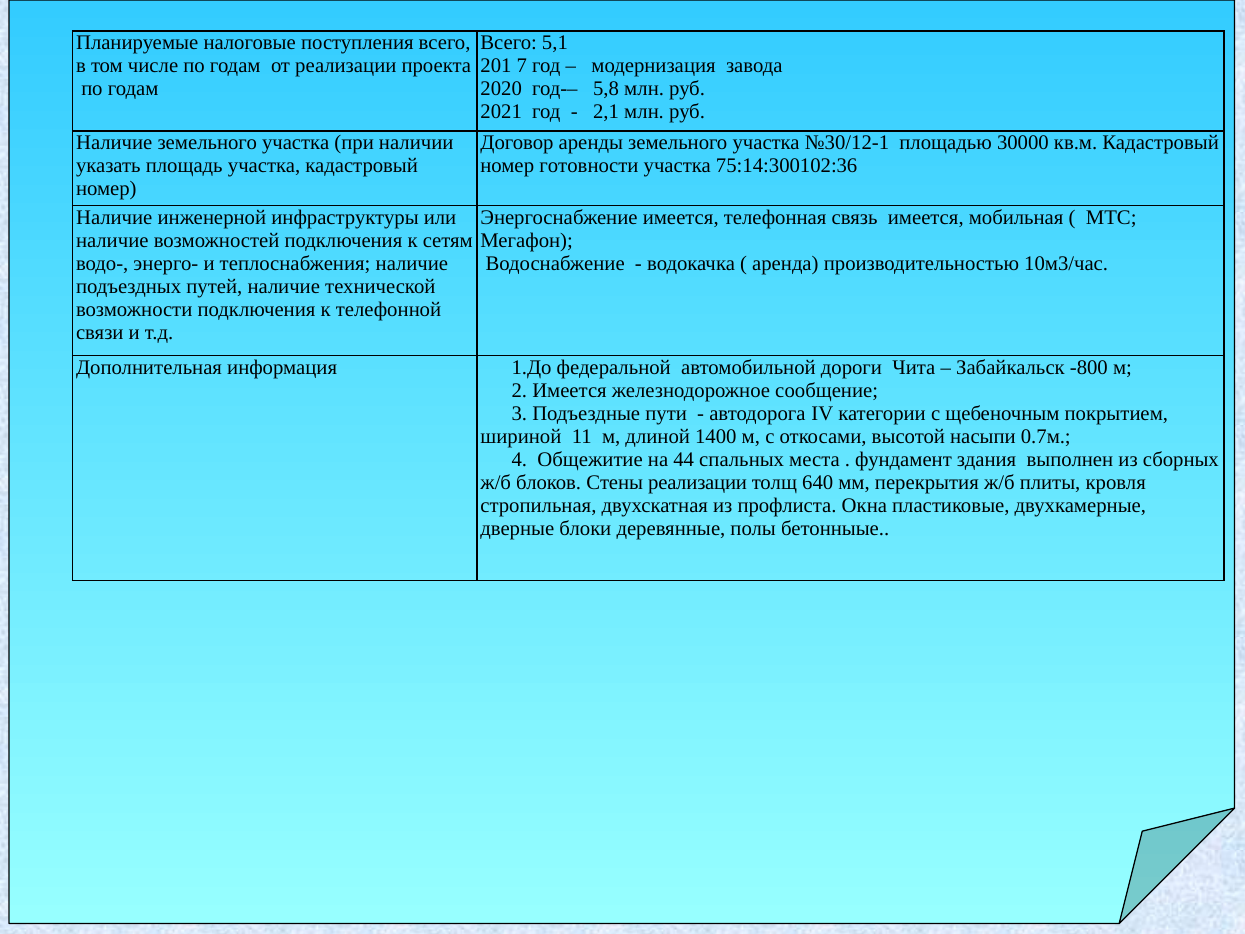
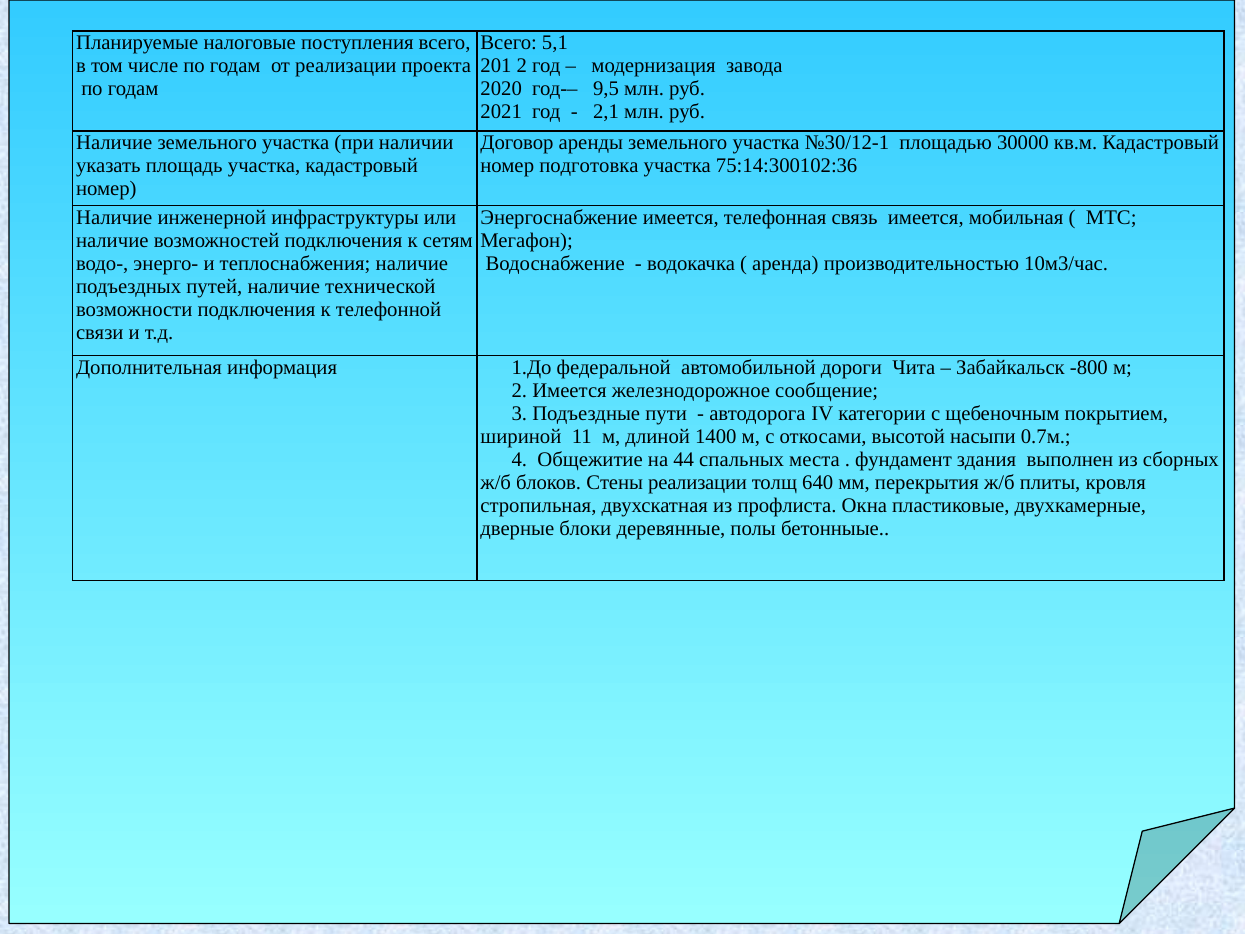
201 7: 7 -> 2
5,8: 5,8 -> 9,5
готовности: готовности -> подготовка
